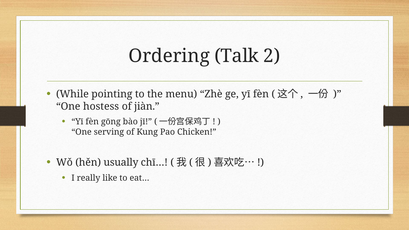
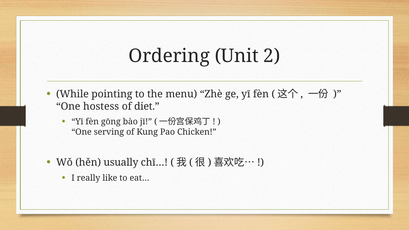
Talk: Talk -> Unit
jiàn: jiàn -> diet
